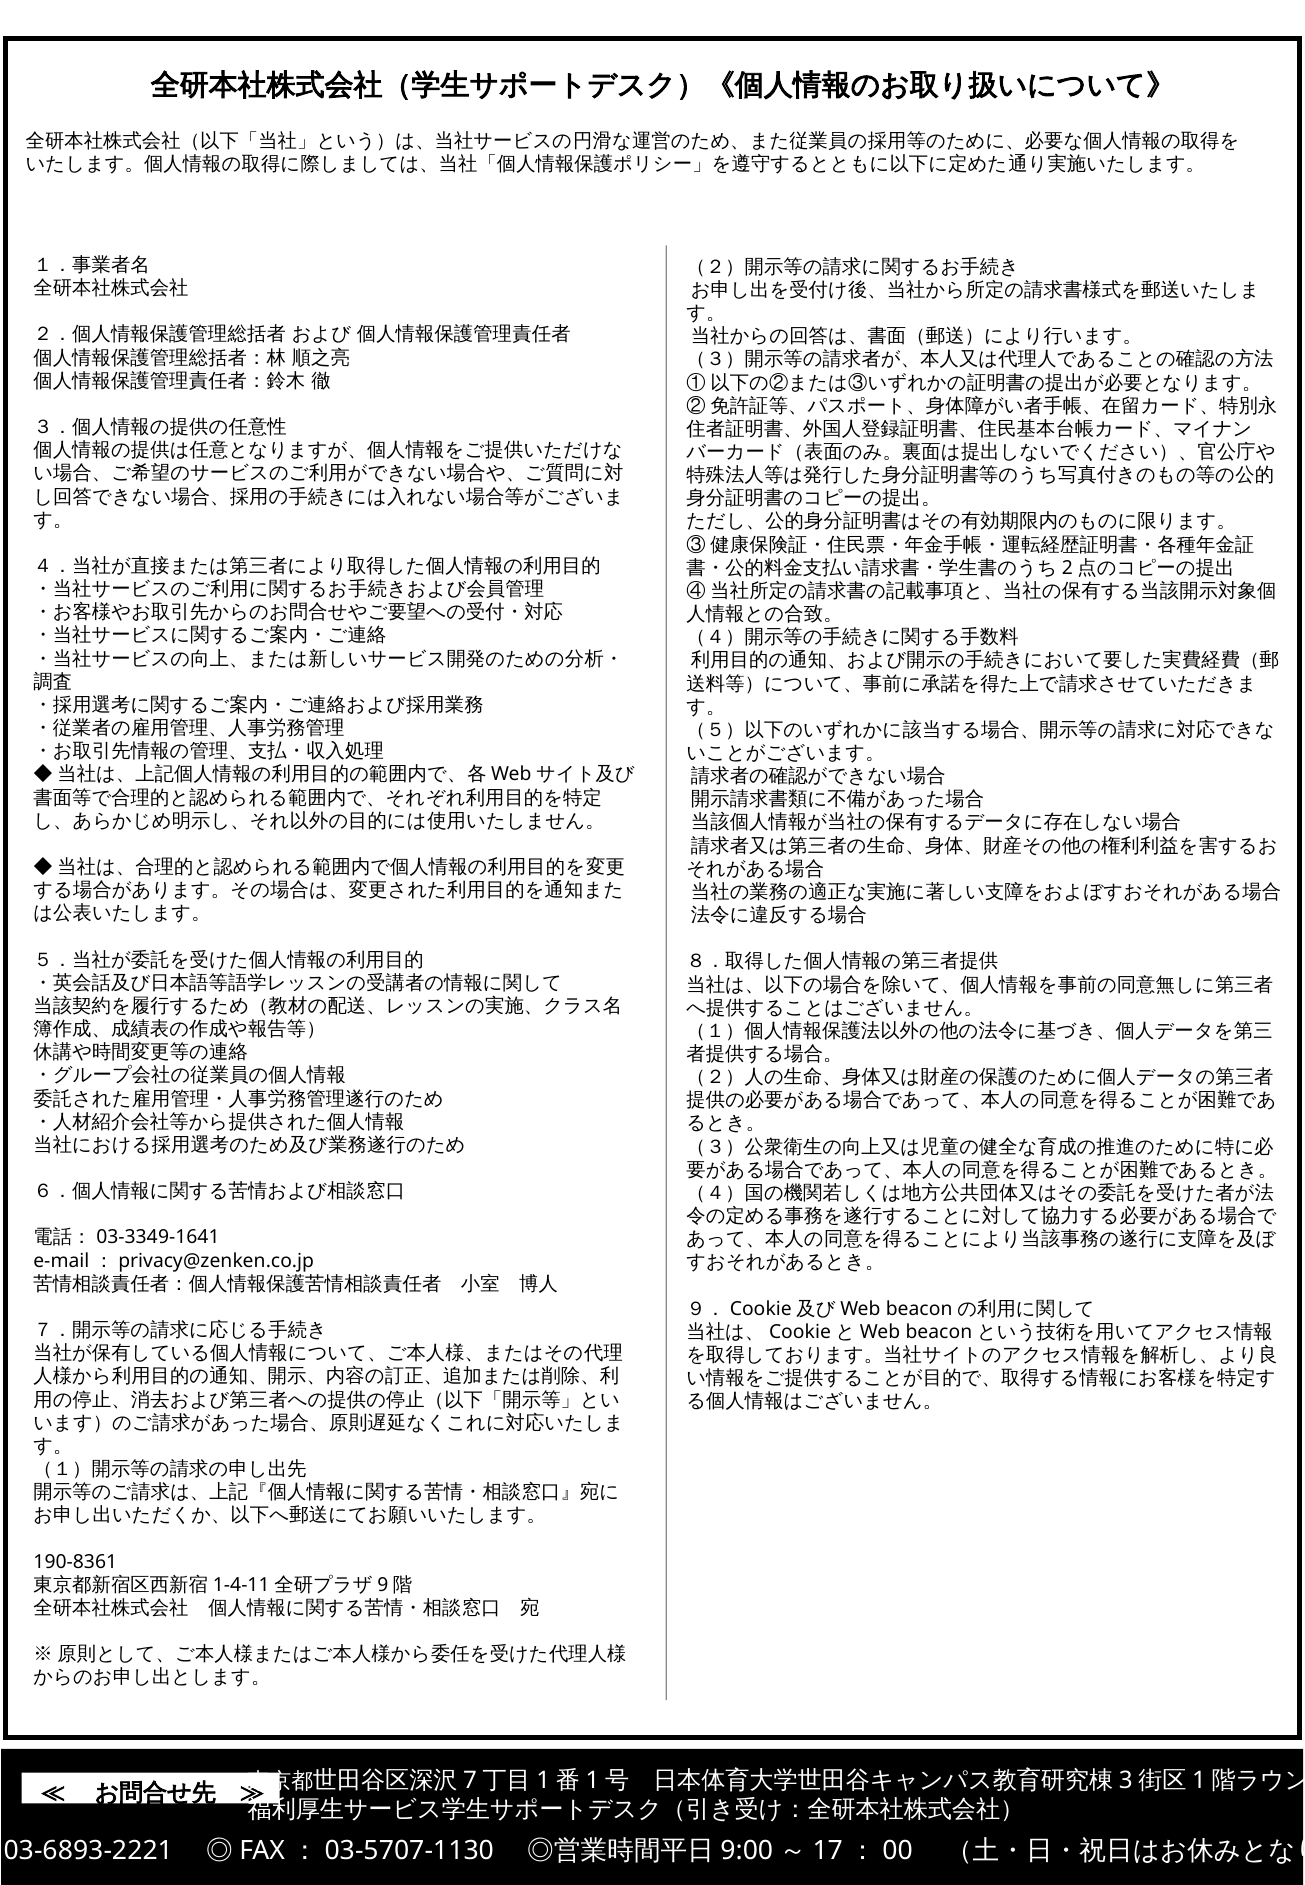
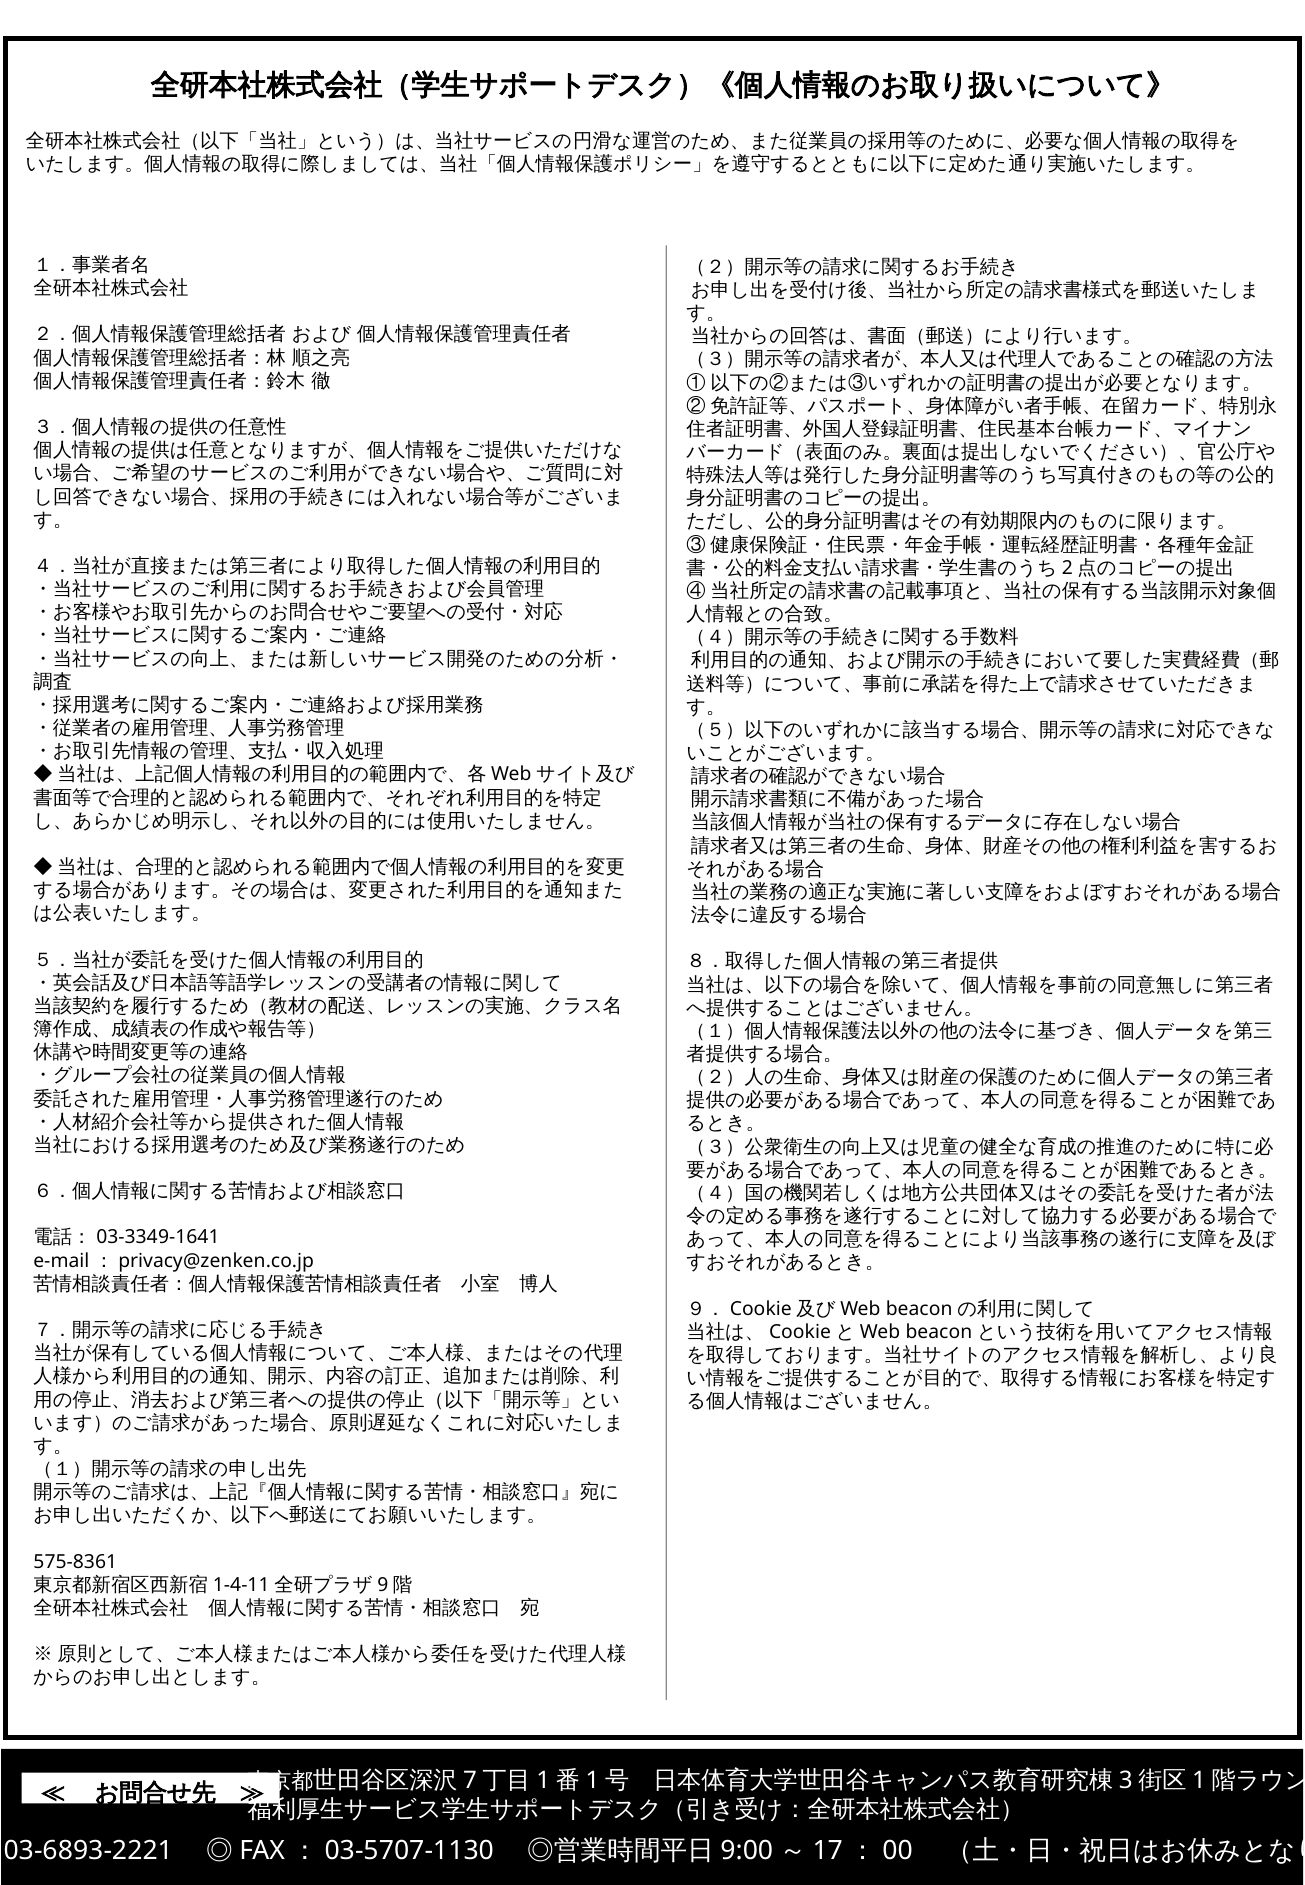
190-8361: 190-8361 -> 575-8361
